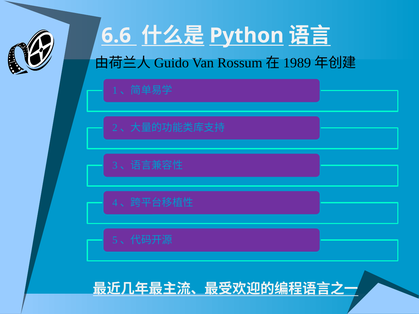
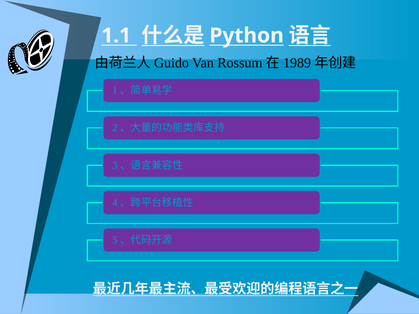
6.6: 6.6 -> 1.1
